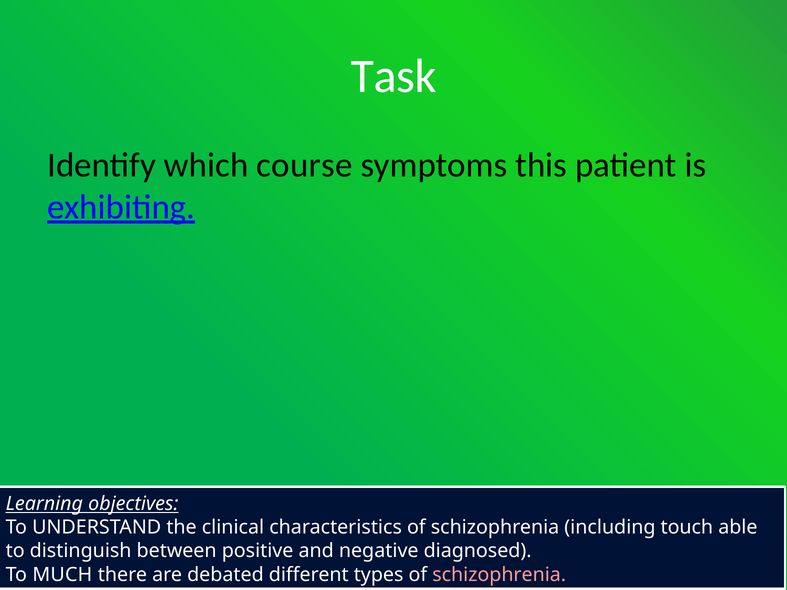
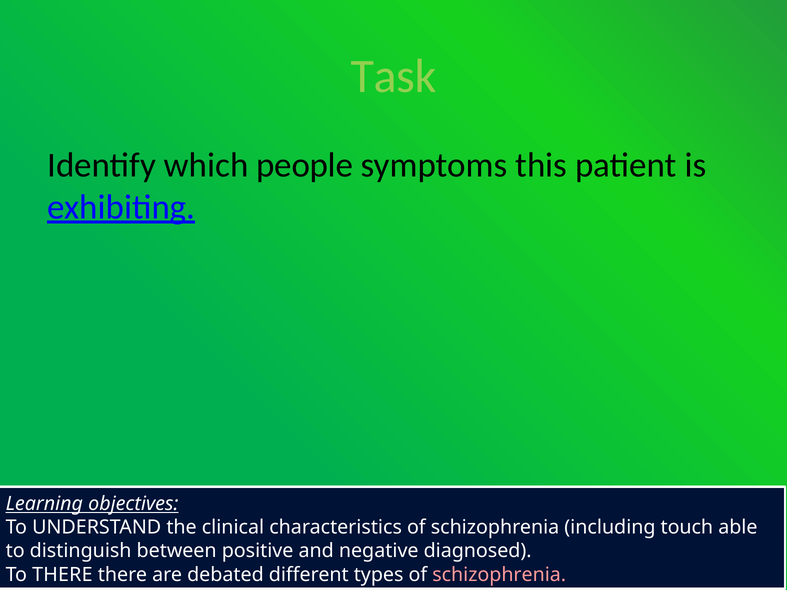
Task colour: white -> light green
course: course -> people
To MUCH: MUCH -> THERE
